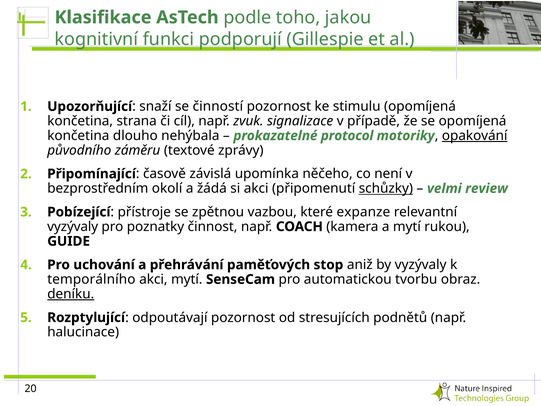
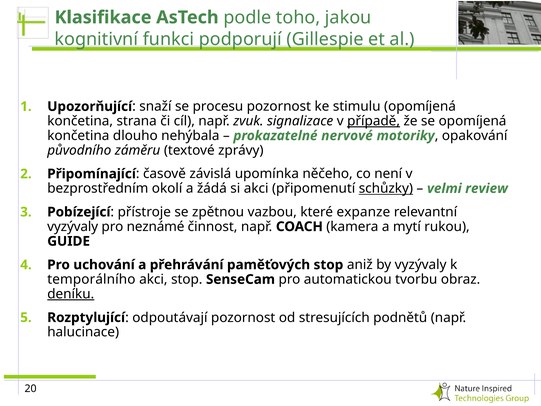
činností: činností -> procesu
případě underline: none -> present
protocol: protocol -> nervové
opakování underline: present -> none
poznatky: poznatky -> neznámé
akci mytí: mytí -> stop
